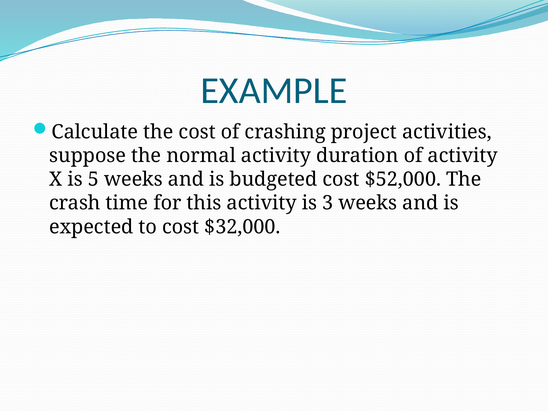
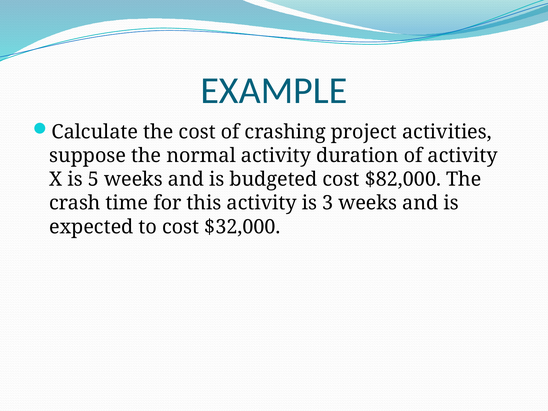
$52,000: $52,000 -> $82,000
